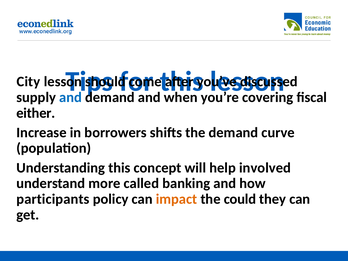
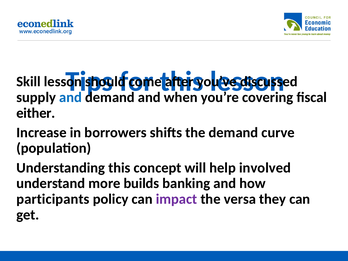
City: City -> Skill
called: called -> builds
impact colour: orange -> purple
could: could -> versa
